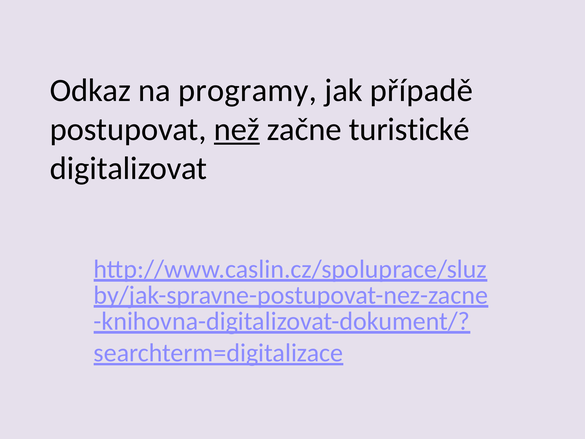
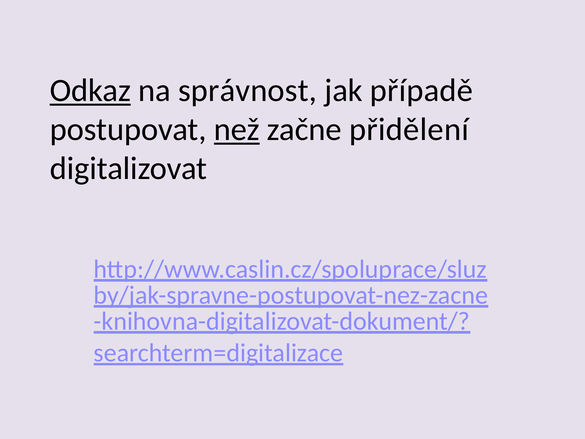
Odkaz underline: none -> present
programy: programy -> správnost
turistické: turistické -> přidělení
